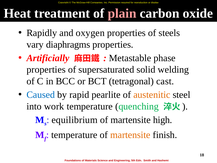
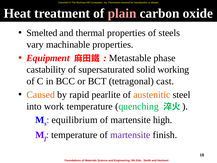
Rapidly: Rapidly -> Smelted
oxygen: oxygen -> thermal
diaphragms: diaphragms -> machinable
Artificially: Artificially -> Equipment
properties at (46, 69): properties -> castability
welding: welding -> working
Caused colour: blue -> orange
martensite at (130, 135) colour: orange -> purple
